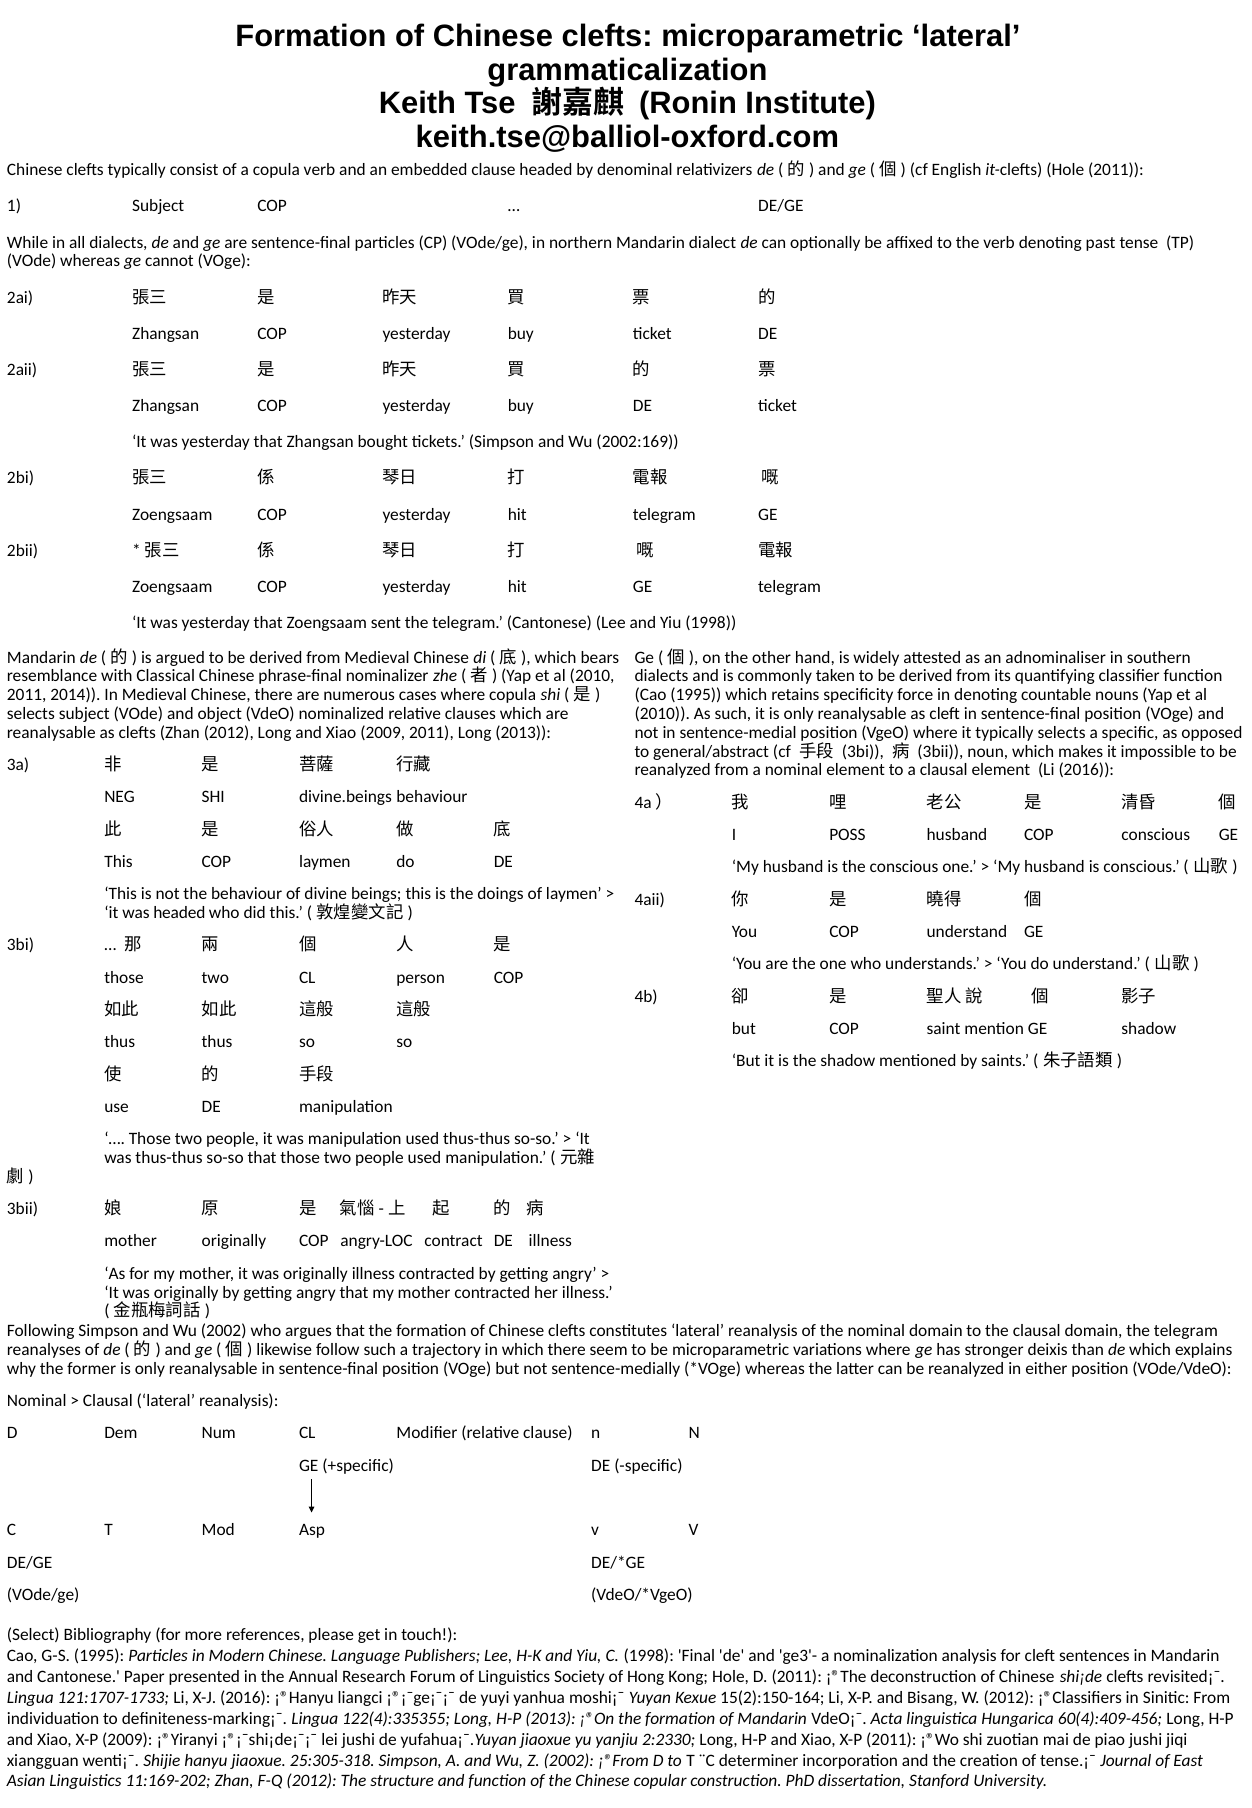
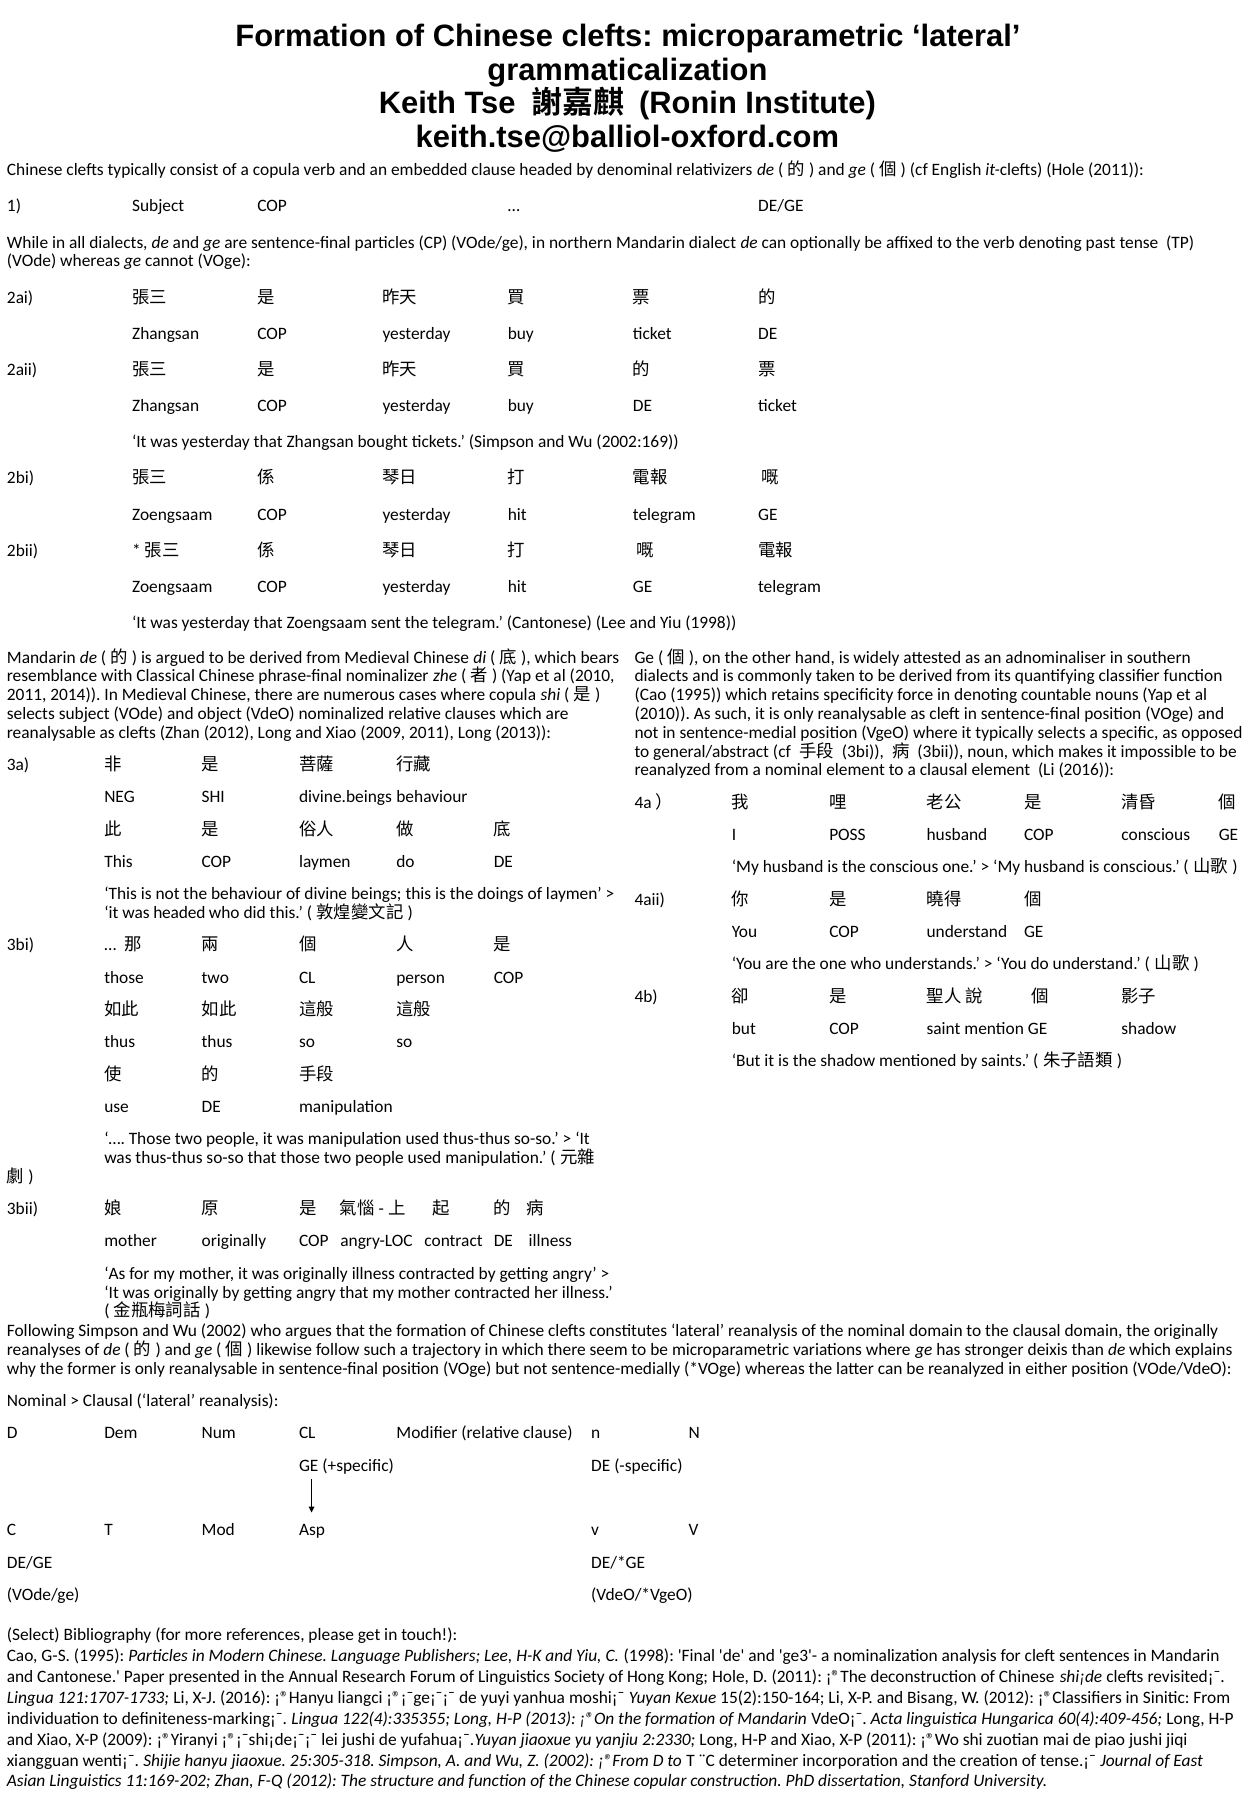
domain the telegram: telegram -> originally
